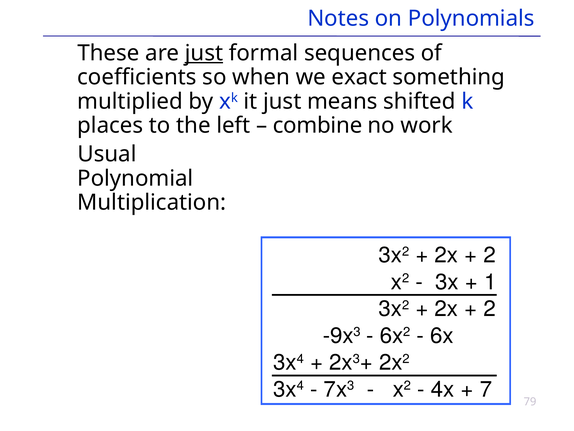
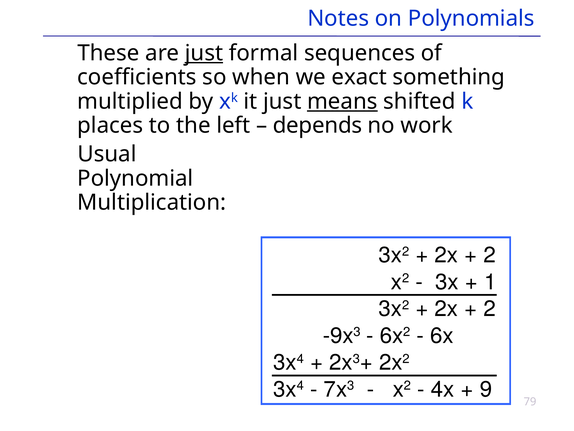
means underline: none -> present
combine: combine -> depends
7: 7 -> 9
